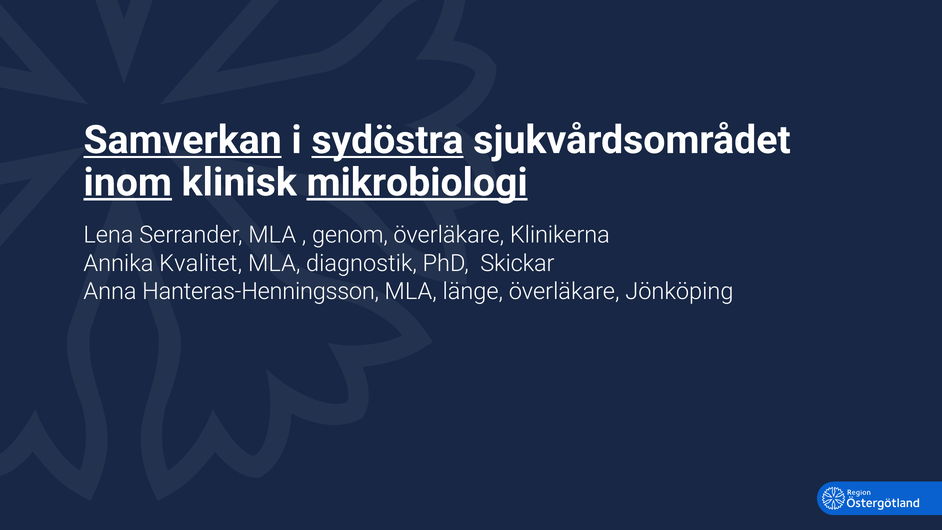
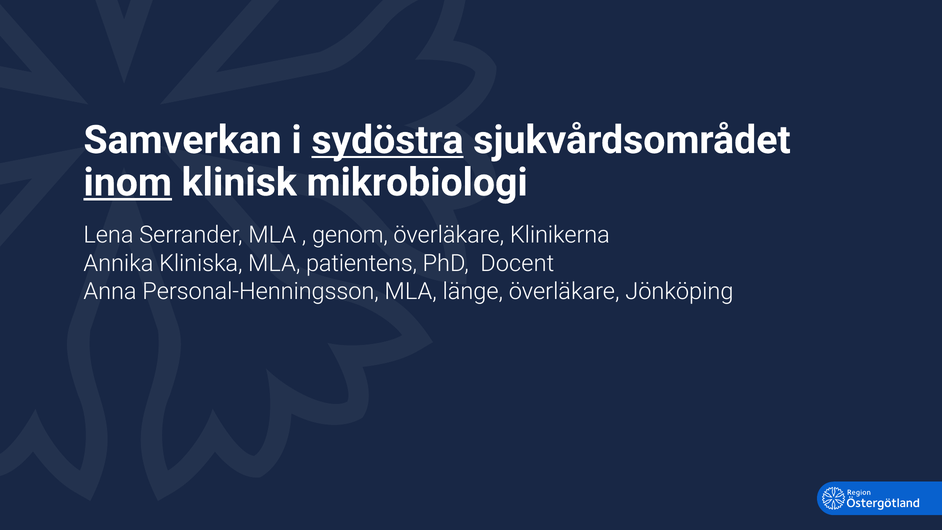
Samverkan underline: present -> none
mikrobiologi underline: present -> none
Kvalitet: Kvalitet -> Kliniska
diagnostik: diagnostik -> patientens
Skickar: Skickar -> Docent
Hanteras-Henningsson: Hanteras-Henningsson -> Personal-Henningsson
